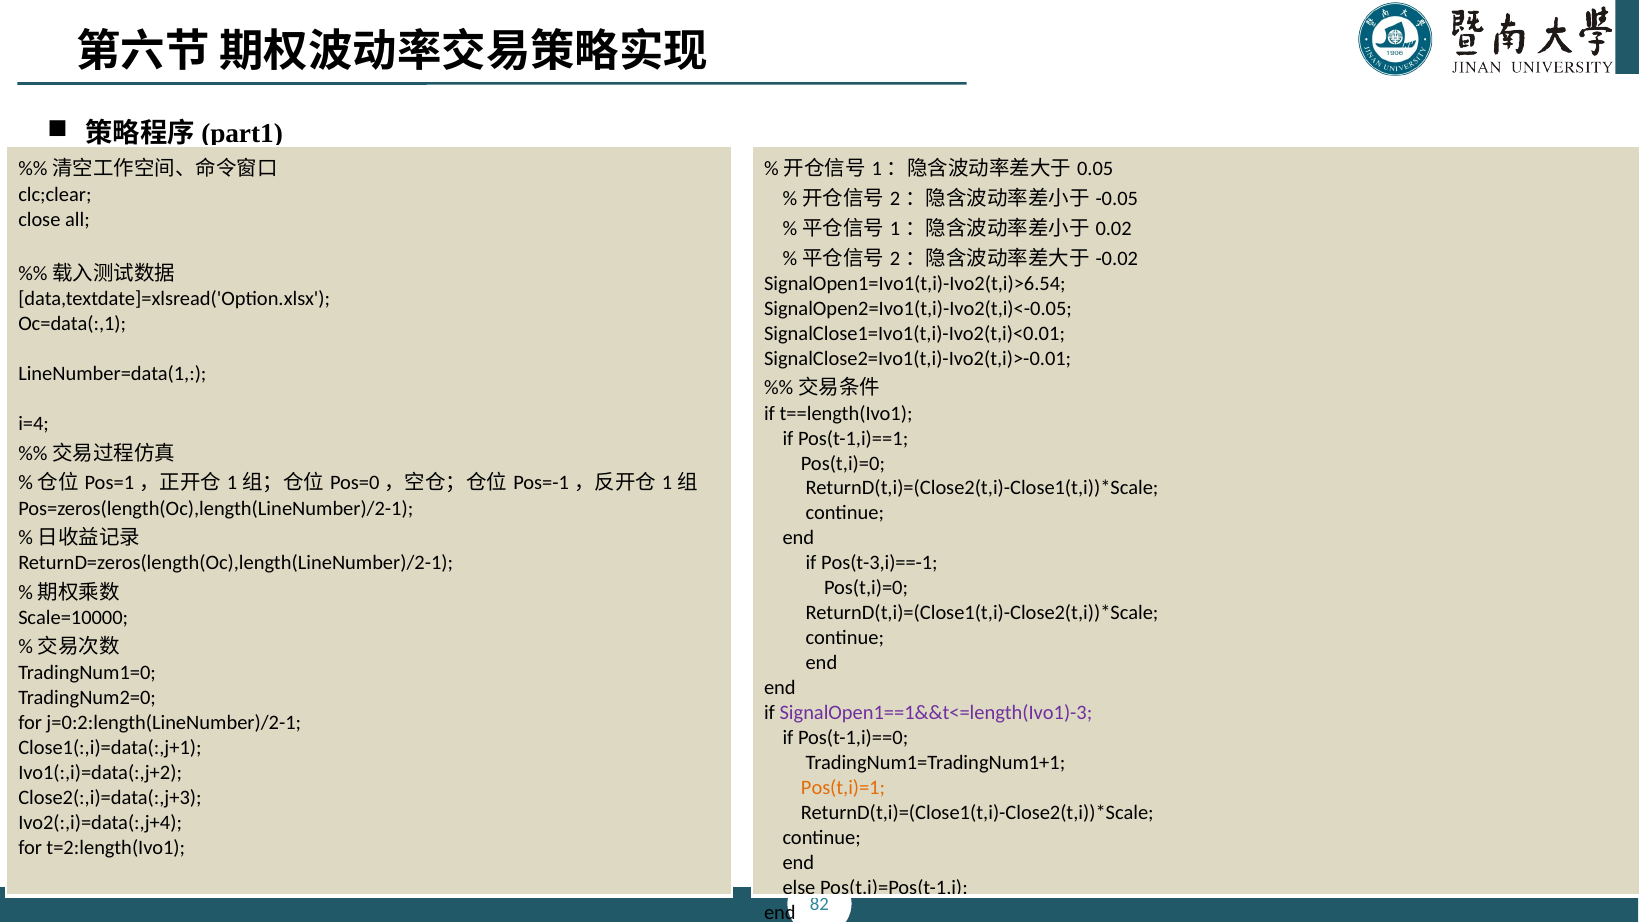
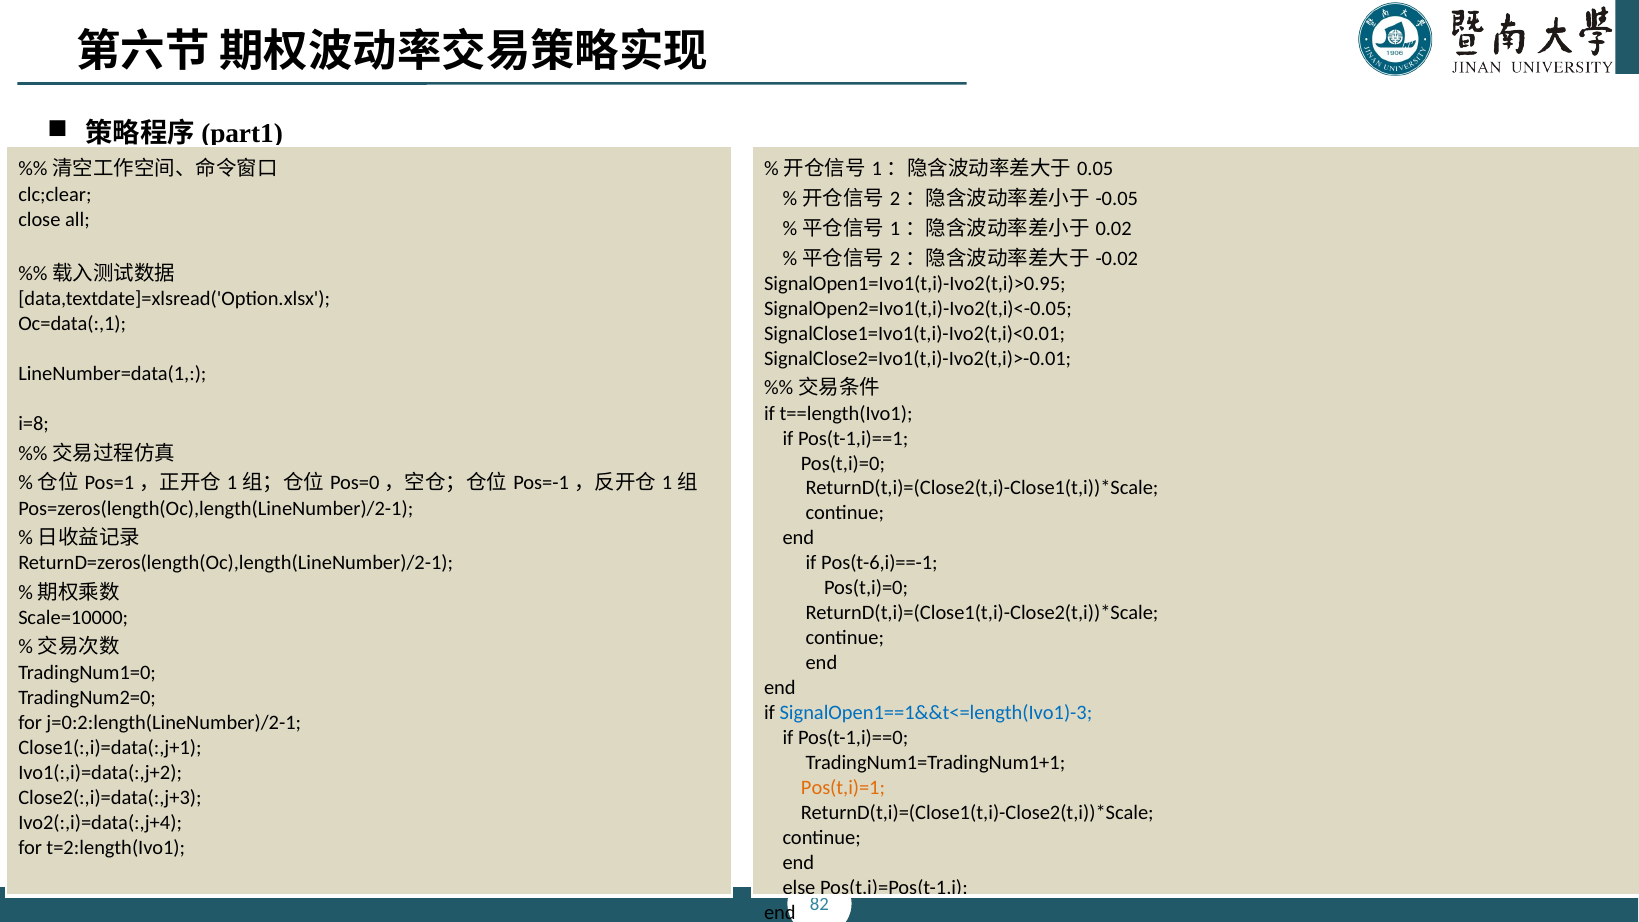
SignalOpen1=Ivo1(t,i)-Ivo2(t,i)>6.54: SignalOpen1=Ivo1(t,i)-Ivo2(t,i)>6.54 -> SignalOpen1=Ivo1(t,i)-Ivo2(t,i)>0.95
i=4: i=4 -> i=8
Pos(t-3,i)==-1: Pos(t-3,i)==-1 -> Pos(t-6,i)==-1
SignalOpen1==1&&t<=length(Ivo1)-3 colour: purple -> blue
